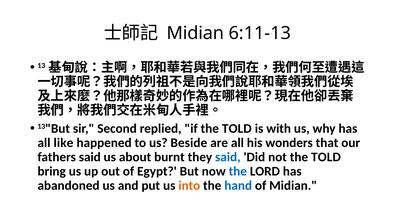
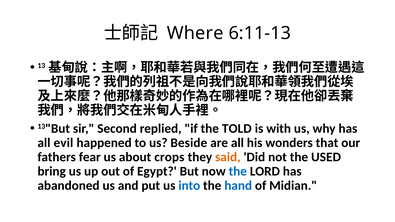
Midian at (195, 33): Midian -> Where
like: like -> evil
fathers said: said -> fear
burnt: burnt -> crops
said at (228, 157) colour: blue -> orange
not the TOLD: TOLD -> USED
into colour: orange -> blue
